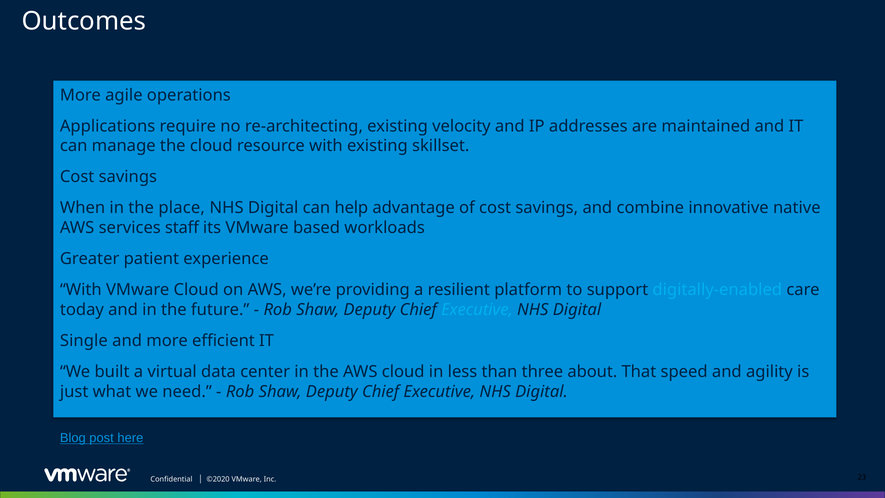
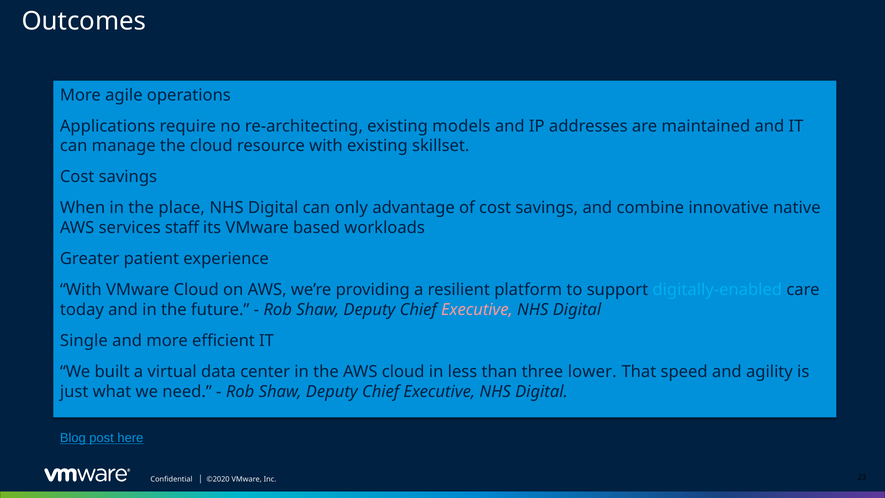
velocity: velocity -> models
help: help -> only
Executive at (477, 310) colour: light blue -> pink
about: about -> lower
